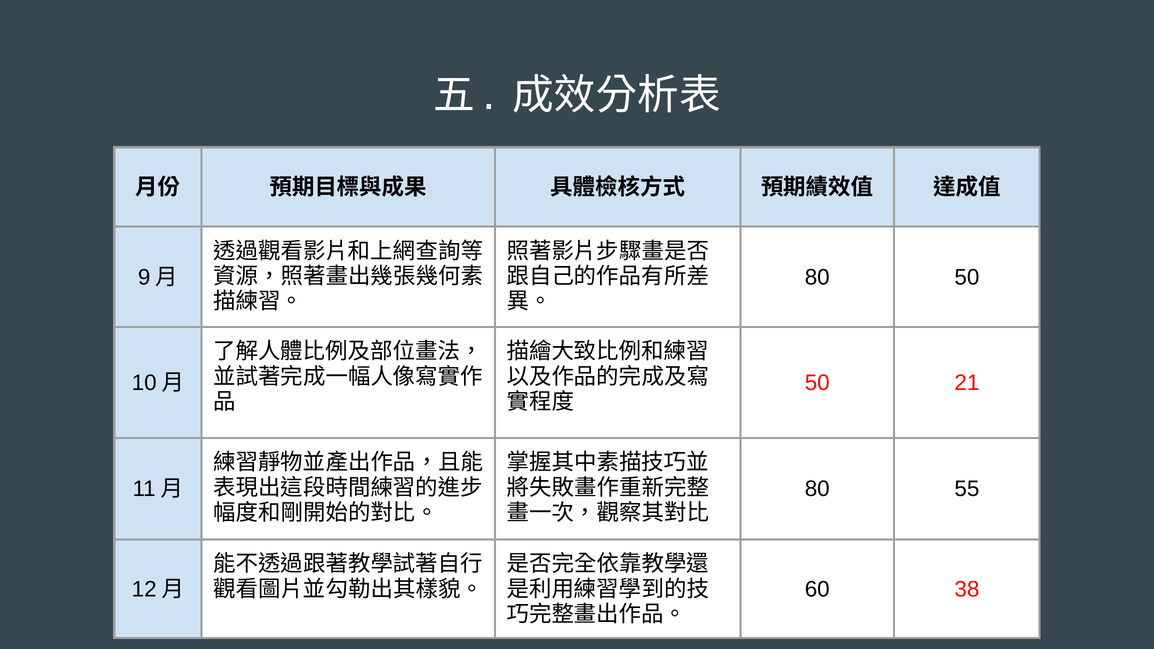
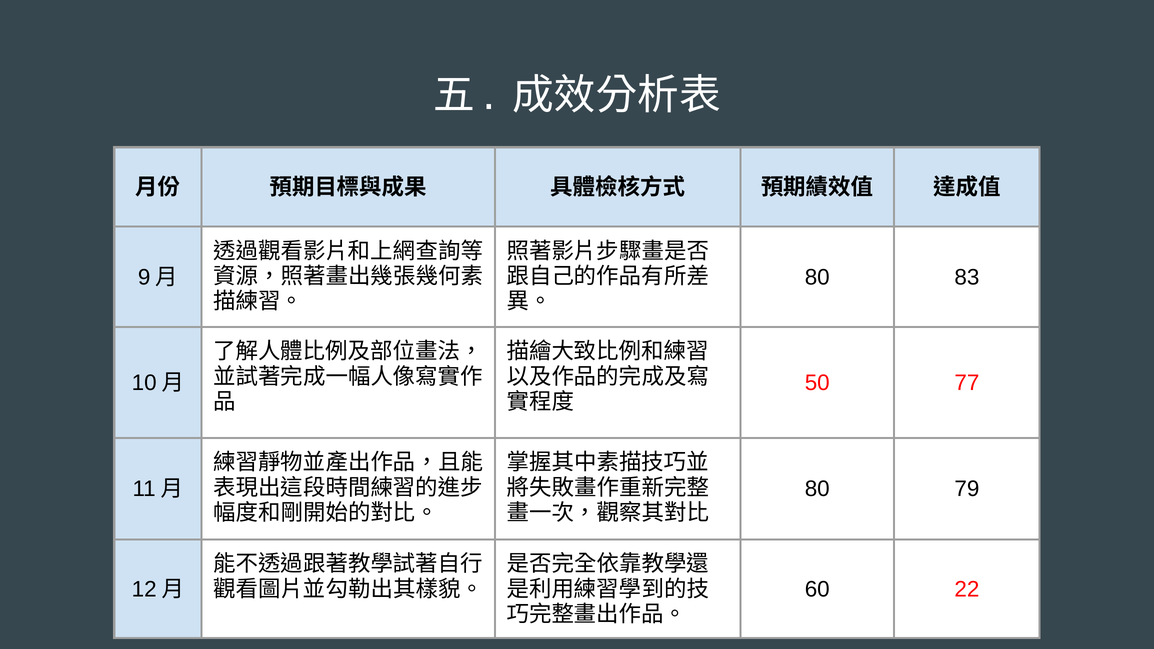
80 50: 50 -> 83
21: 21 -> 77
55: 55 -> 79
38: 38 -> 22
